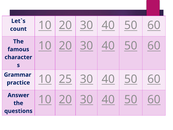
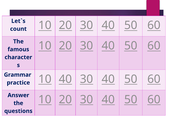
10 25: 25 -> 40
